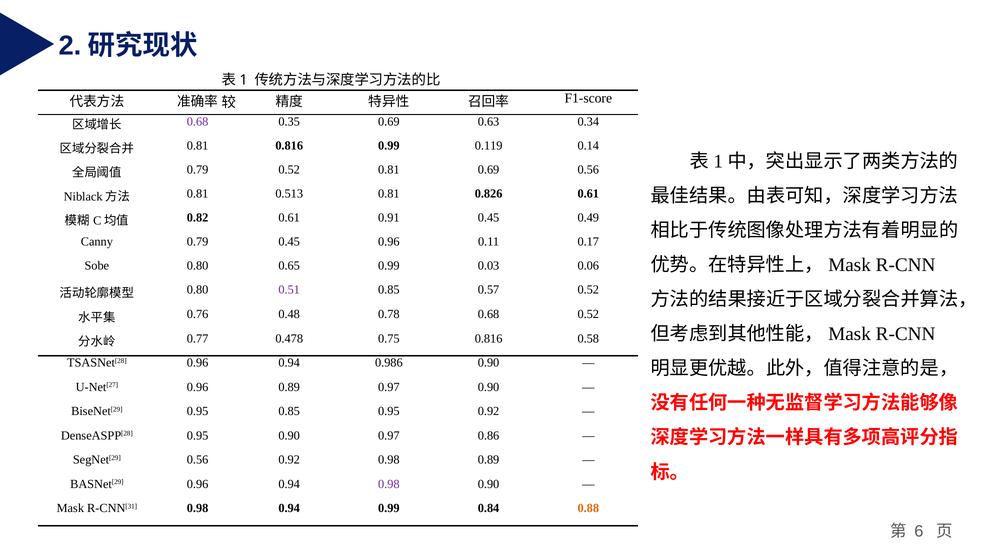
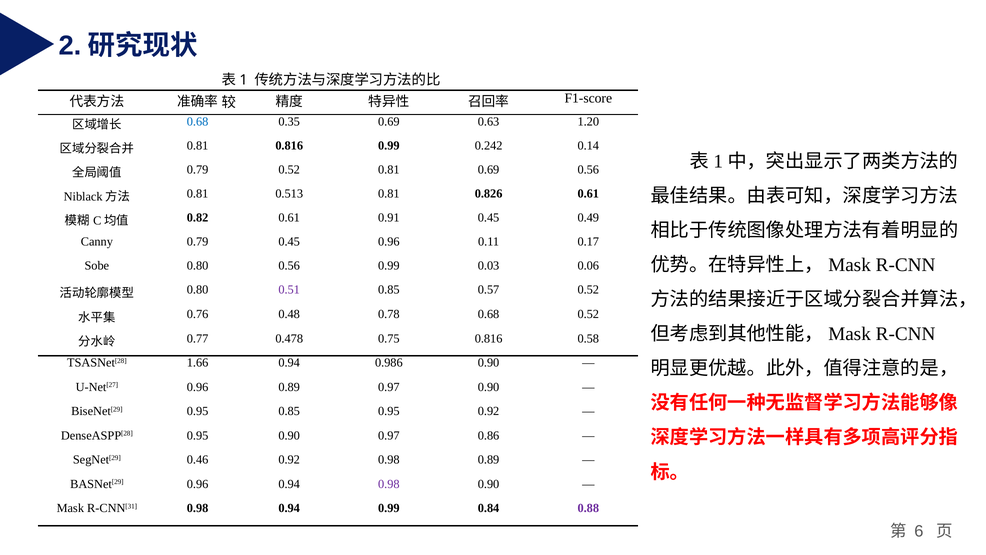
0.68 at (198, 122) colour: purple -> blue
0.34: 0.34 -> 1.20
0.119: 0.119 -> 0.242
0.80 0.65: 0.65 -> 0.56
TSASNet[28 0.96: 0.96 -> 1.66
SegNet[29 0.56: 0.56 -> 0.46
0.88 colour: orange -> purple
